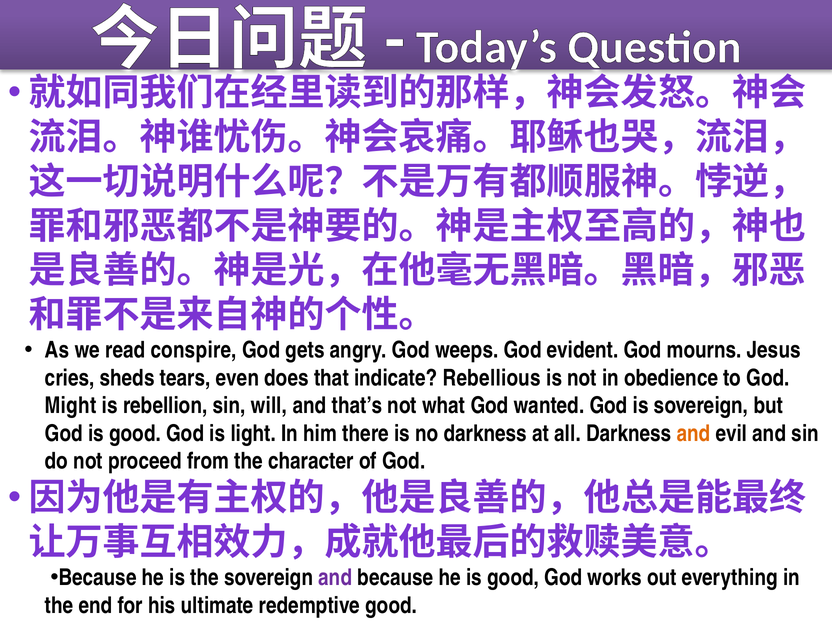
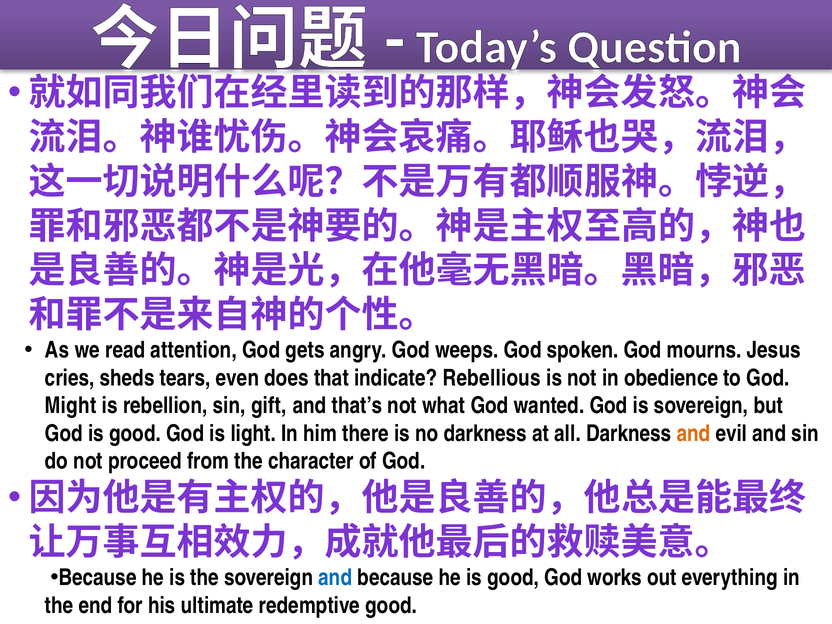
conspire: conspire -> attention
evident: evident -> spoken
will: will -> gift
and at (335, 578) colour: purple -> blue
